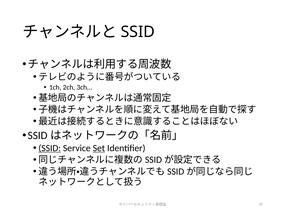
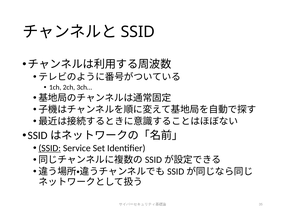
Set underline: present -> none
